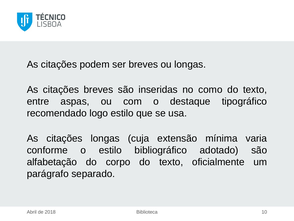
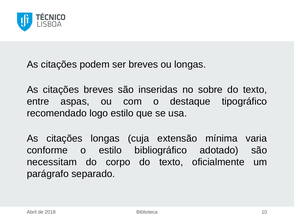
como: como -> sobre
alfabetação: alfabetação -> necessitam
